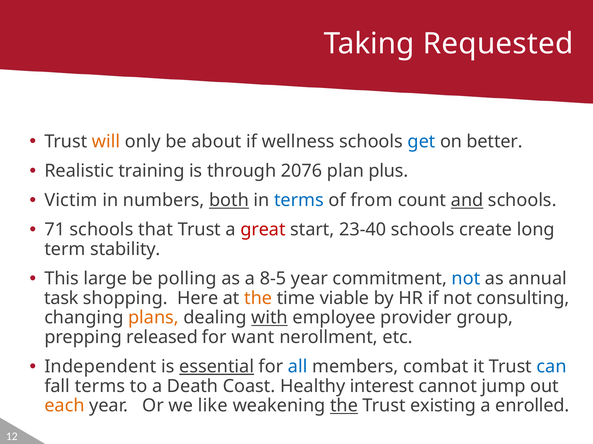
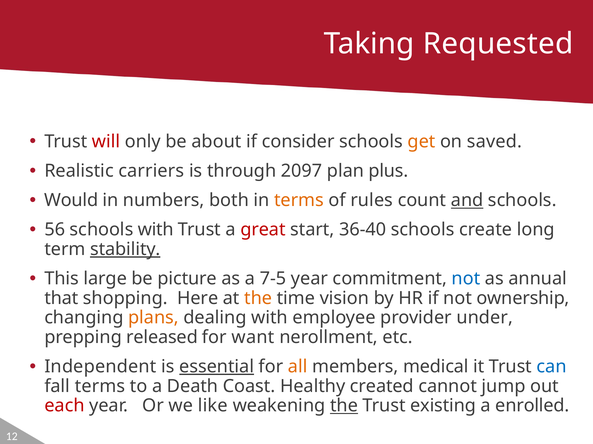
will colour: orange -> red
wellness: wellness -> consider
get colour: blue -> orange
better: better -> saved
training: training -> carriers
2076: 2076 -> 2097
Victim: Victim -> Would
both underline: present -> none
terms at (299, 201) colour: blue -> orange
from: from -> rules
71: 71 -> 56
schools that: that -> with
23-40: 23-40 -> 36-40
stability underline: none -> present
polling: polling -> picture
8-5: 8-5 -> 7-5
task: task -> that
viable: viable -> vision
consulting: consulting -> ownership
with at (270, 318) underline: present -> none
group: group -> under
all colour: blue -> orange
combat: combat -> medical
interest: interest -> created
each colour: orange -> red
